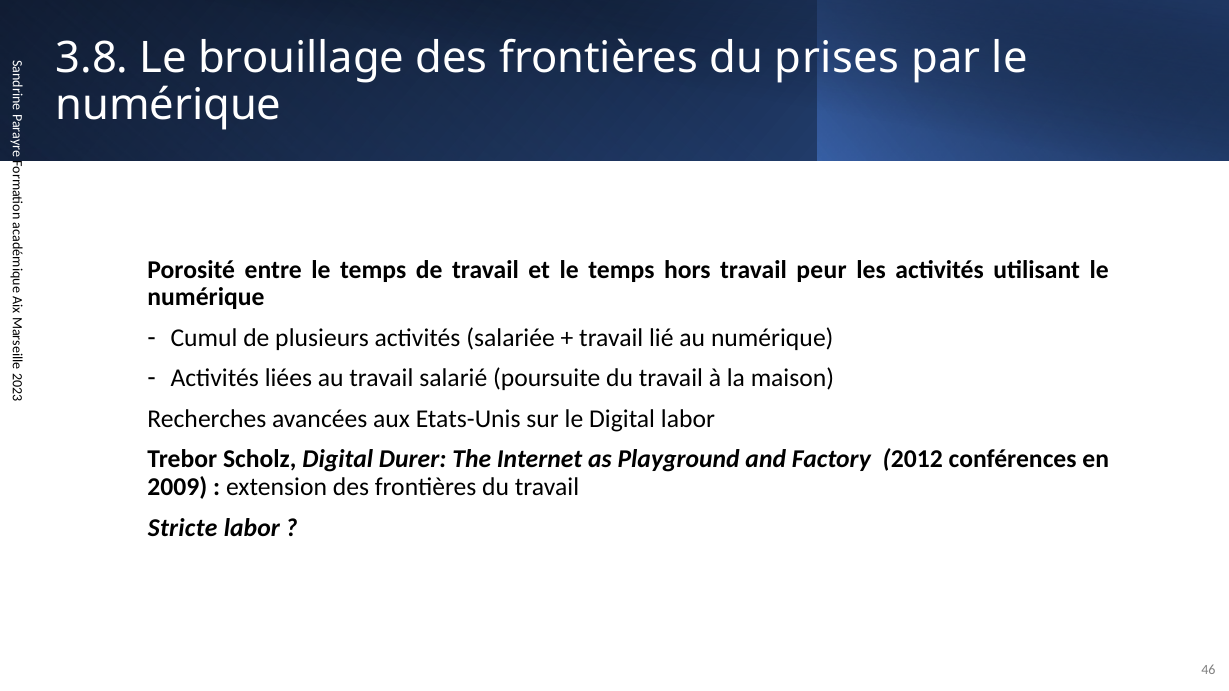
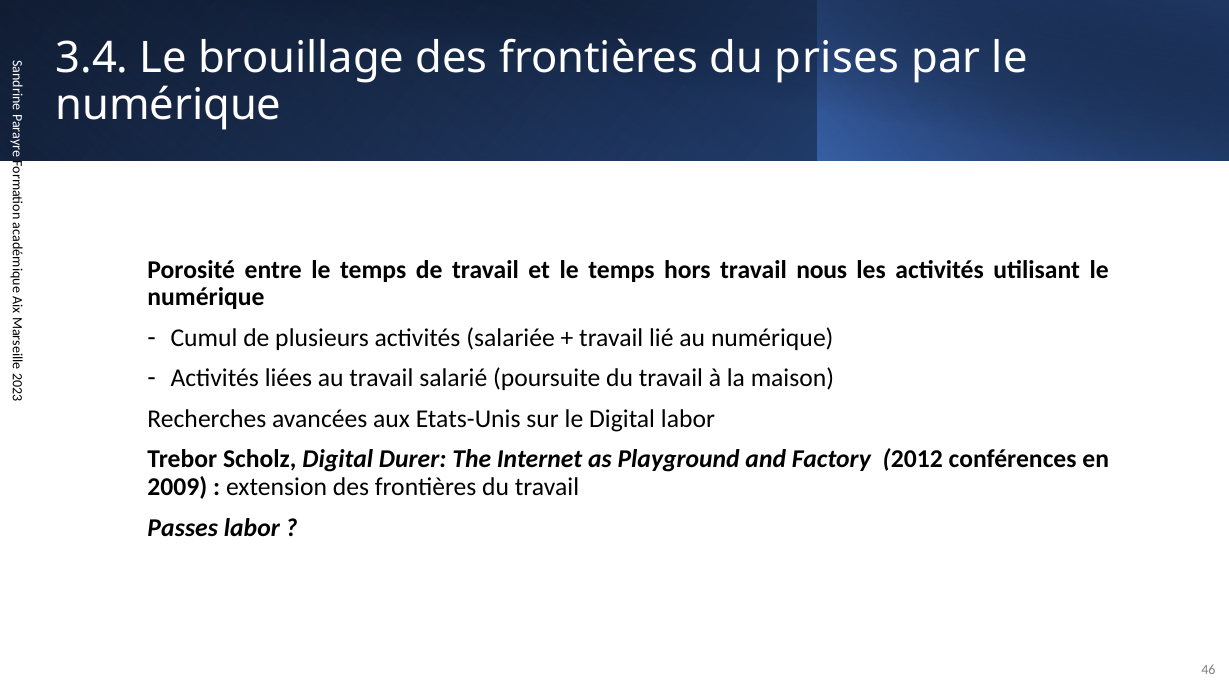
3.8: 3.8 -> 3.4
peur: peur -> nous
Stricte: Stricte -> Passes
